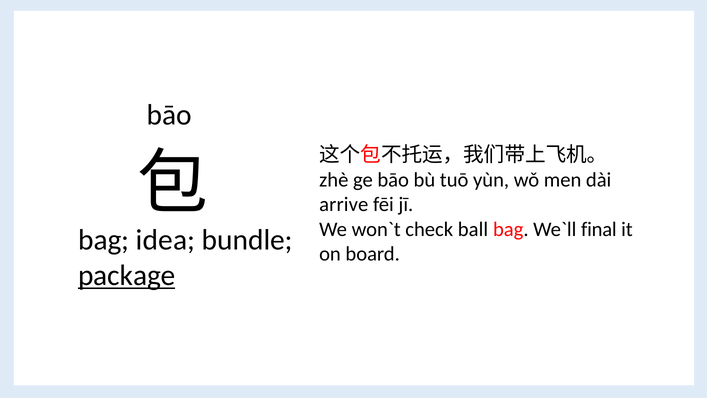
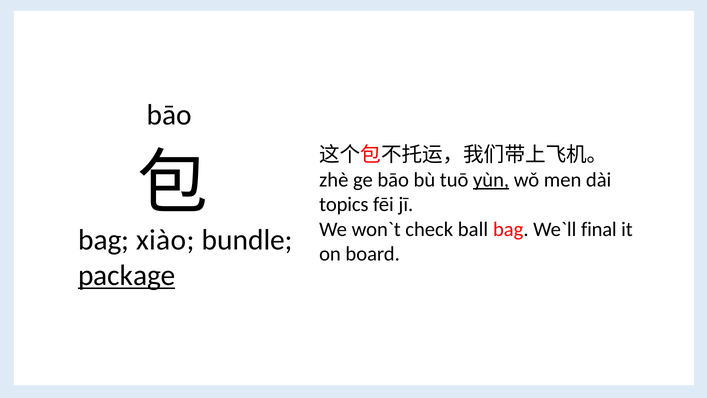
yùn underline: none -> present
arrive: arrive -> topics
idea: idea -> xiào
